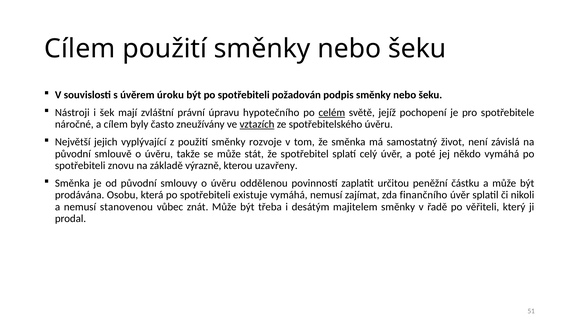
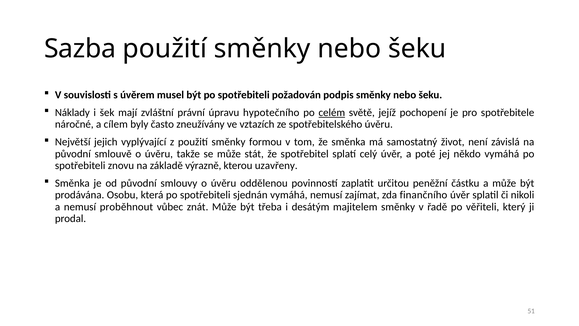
Cílem at (80, 49): Cílem -> Sazba
úroku: úroku -> musel
Nástroji: Nástroji -> Náklady
vztazích underline: present -> none
rozvoje: rozvoje -> formou
existuje: existuje -> sjednán
stanovenou: stanovenou -> proběhnout
